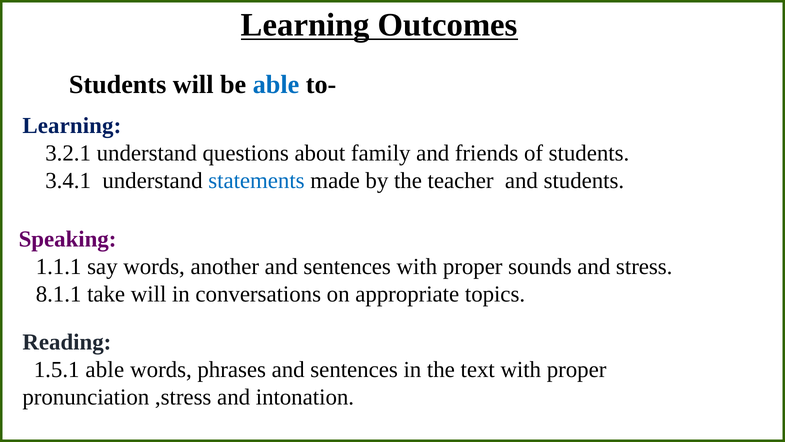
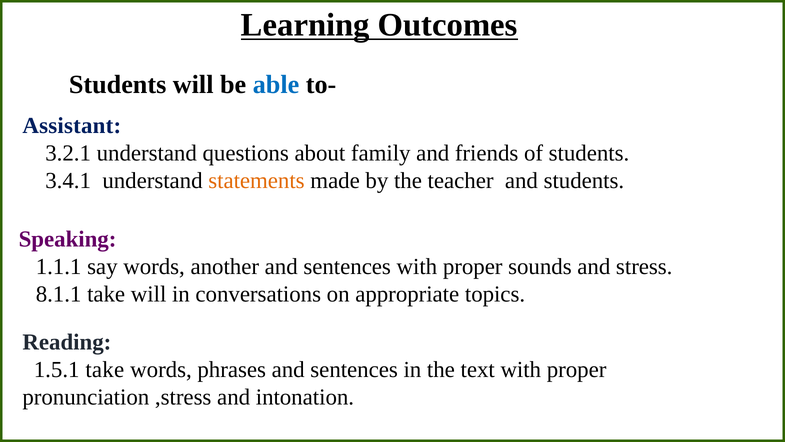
Learning at (72, 125): Learning -> Assistant
statements colour: blue -> orange
1.5.1 able: able -> take
